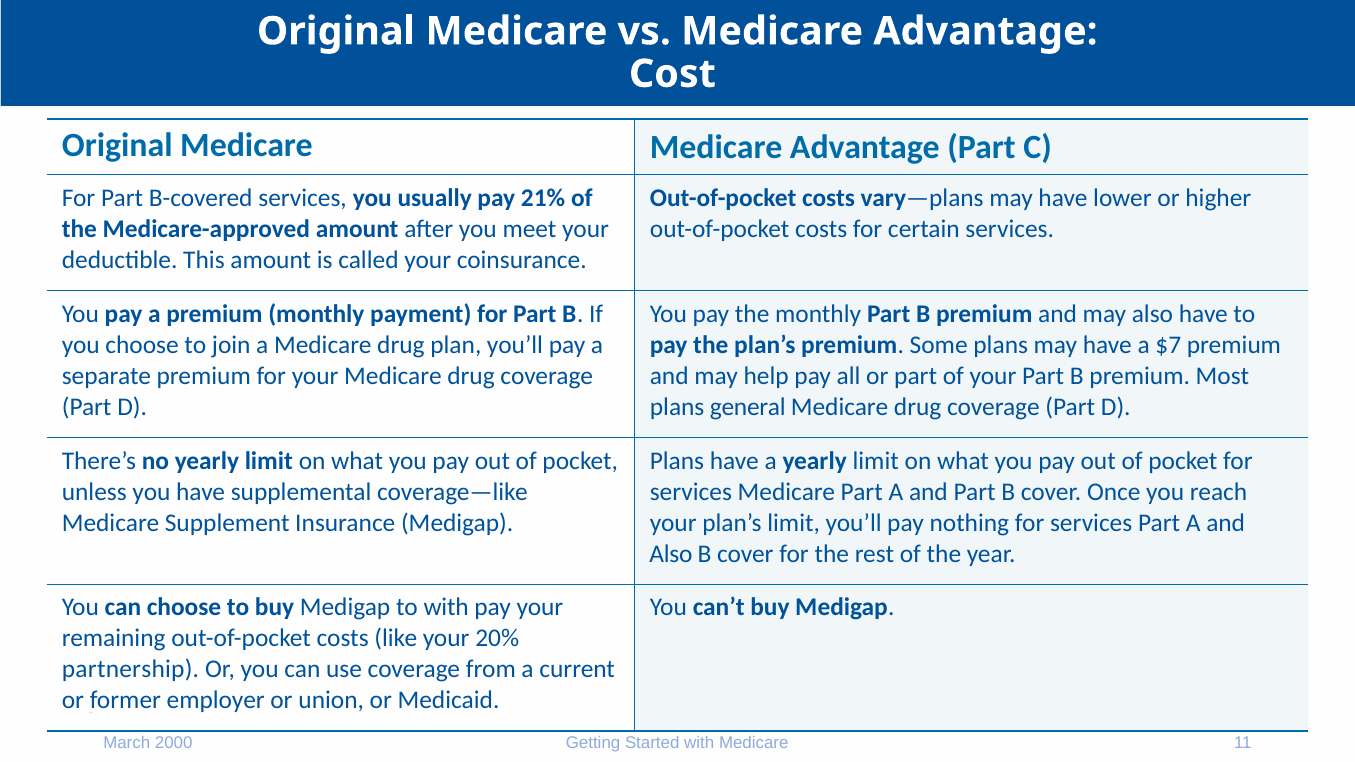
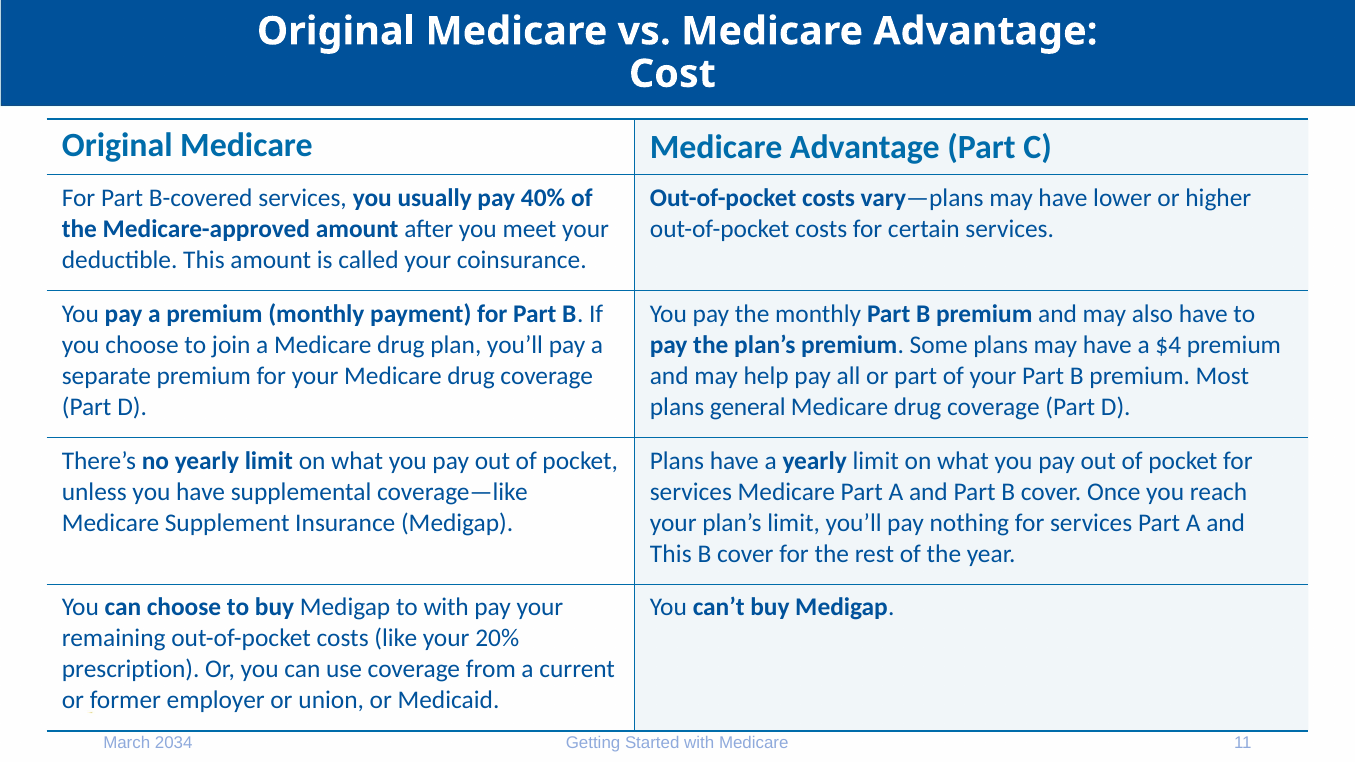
21%: 21% -> 40%
$7: $7 -> $4
Also at (671, 554): Also -> This
partnership: partnership -> prescription
2000: 2000 -> 2034
